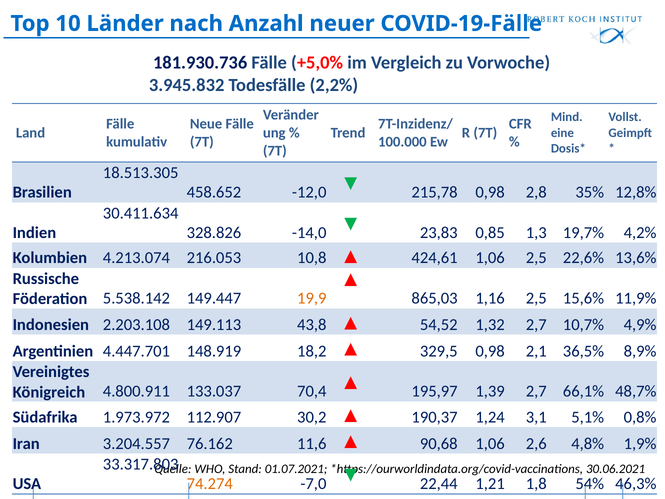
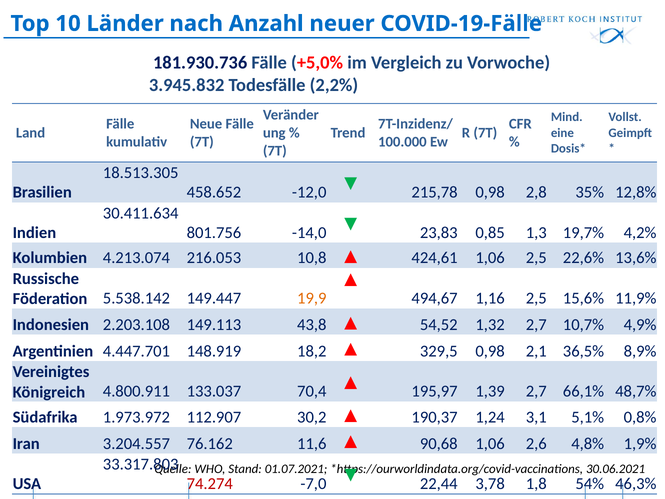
328.826: 328.826 -> 801.756
865,03: 865,03 -> 494,67
74.274 colour: orange -> red
1,21: 1,21 -> 3,78
